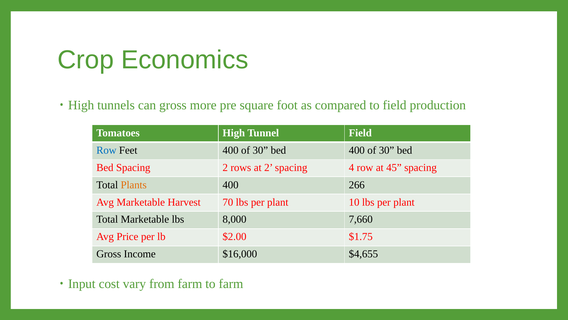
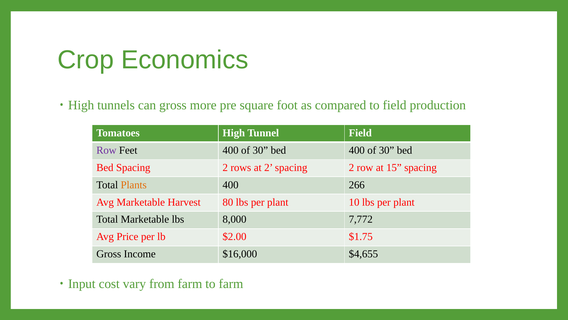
Row at (106, 150) colour: blue -> purple
2 spacing 4: 4 -> 2
45: 45 -> 15
70: 70 -> 80
7,660: 7,660 -> 7,772
